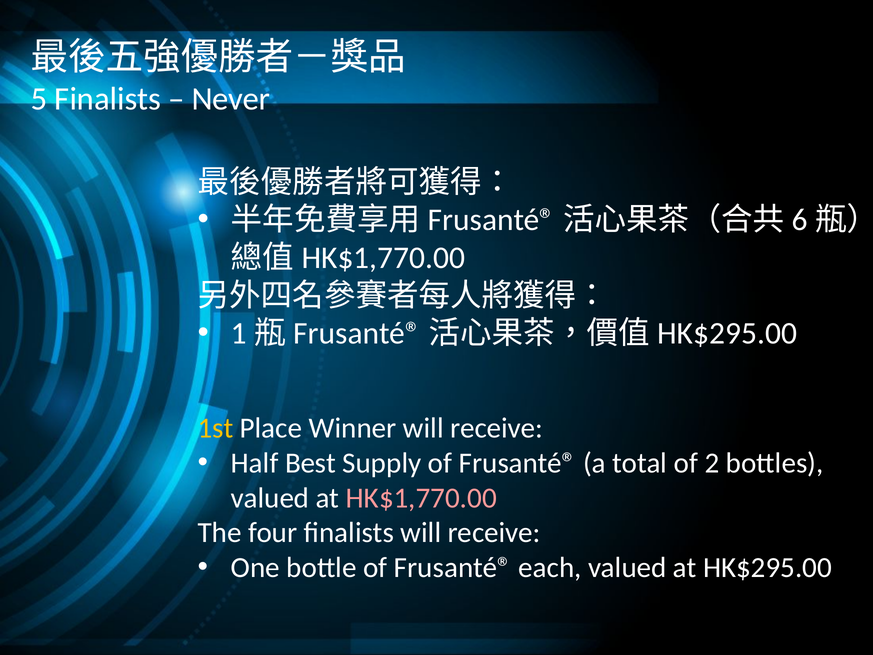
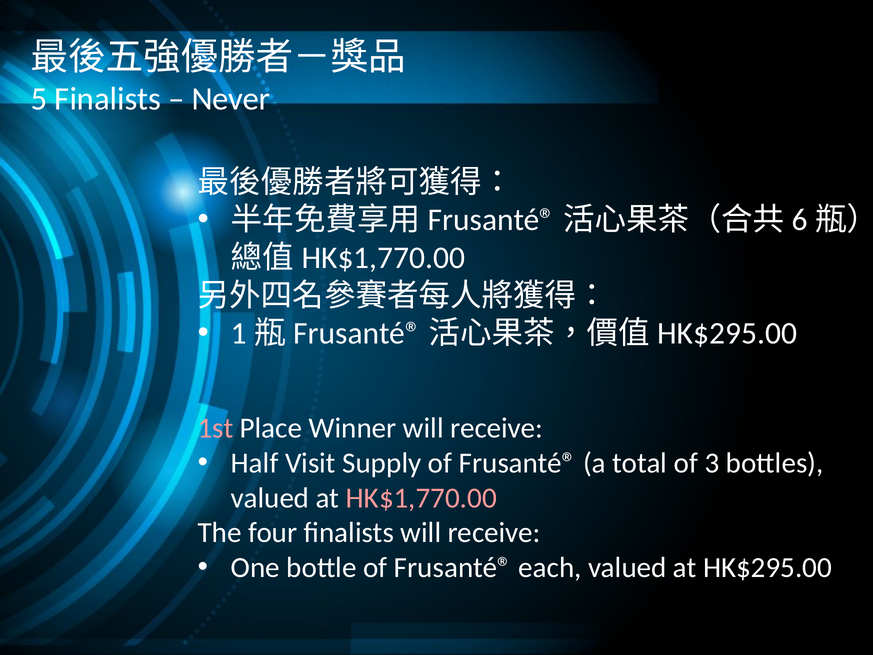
1st colour: yellow -> pink
Best: Best -> Visit
2: 2 -> 3
